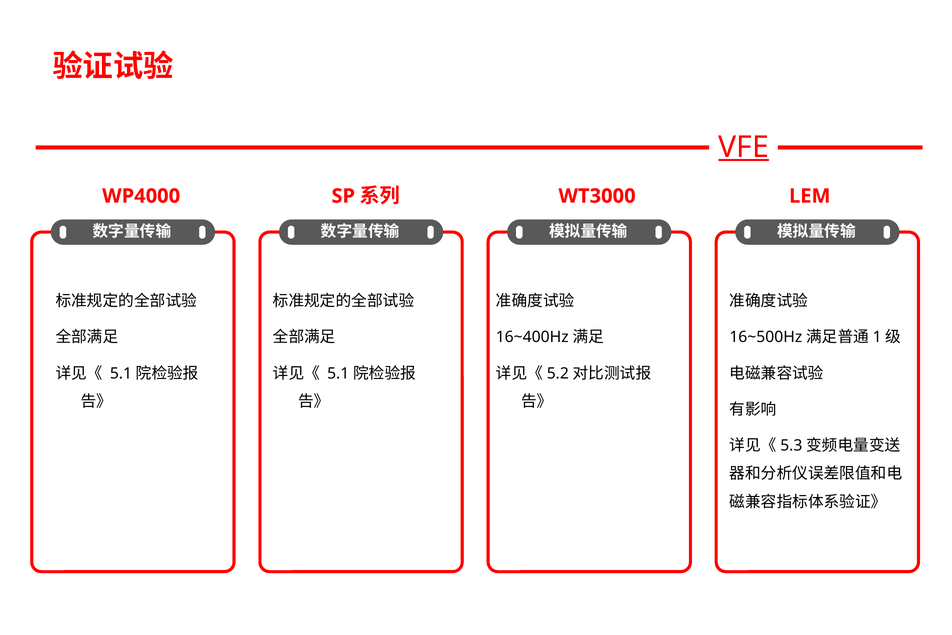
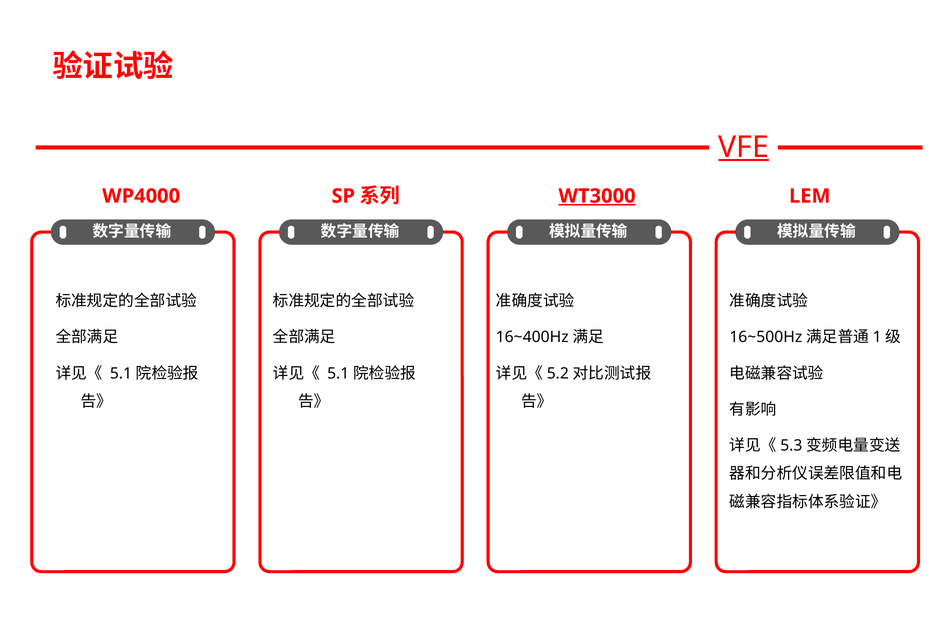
WT3000 underline: none -> present
